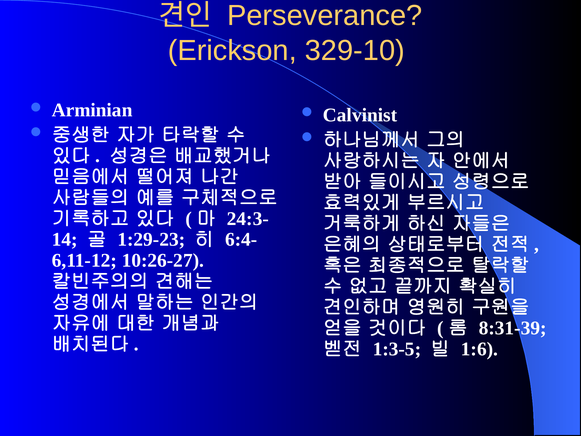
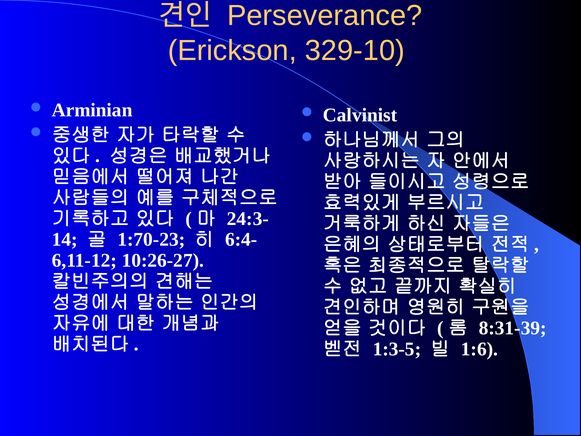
1:29-23: 1:29-23 -> 1:70-23
